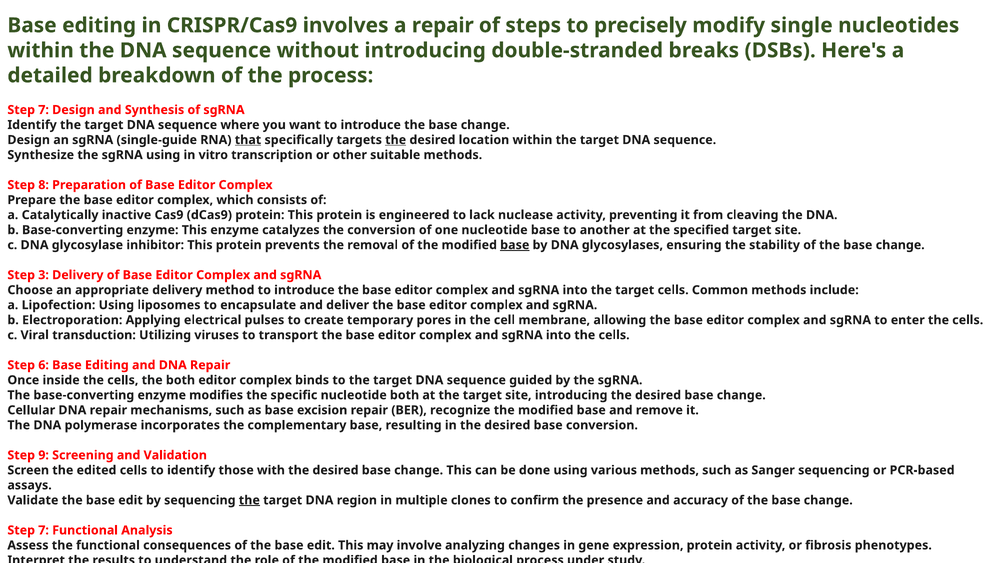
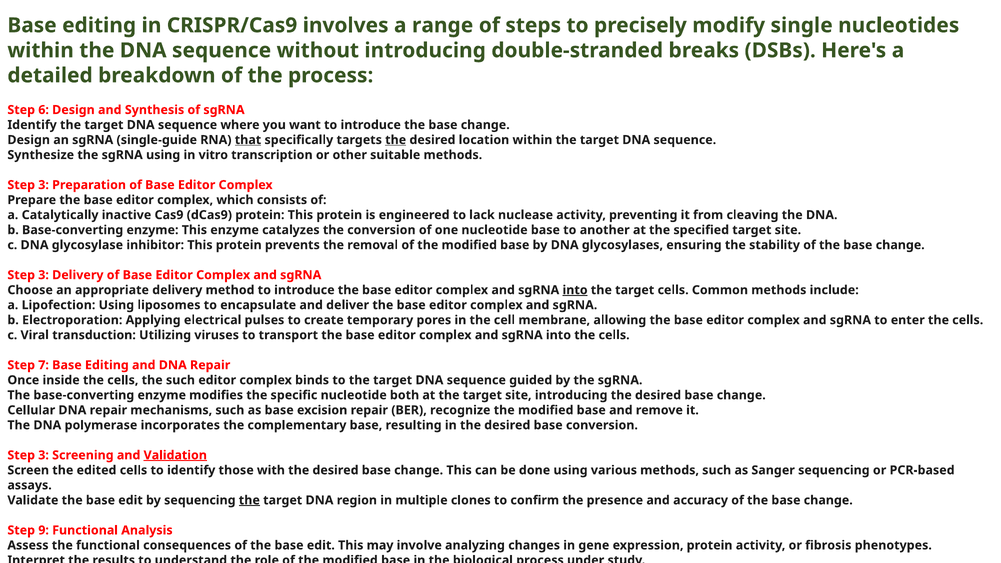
a repair: repair -> range
7 at (44, 110): 7 -> 6
8 at (44, 185): 8 -> 3
base at (515, 245) underline: present -> none
into at (575, 290) underline: none -> present
6: 6 -> 7
the both: both -> such
9 at (44, 455): 9 -> 3
Validation underline: none -> present
7 at (44, 530): 7 -> 9
